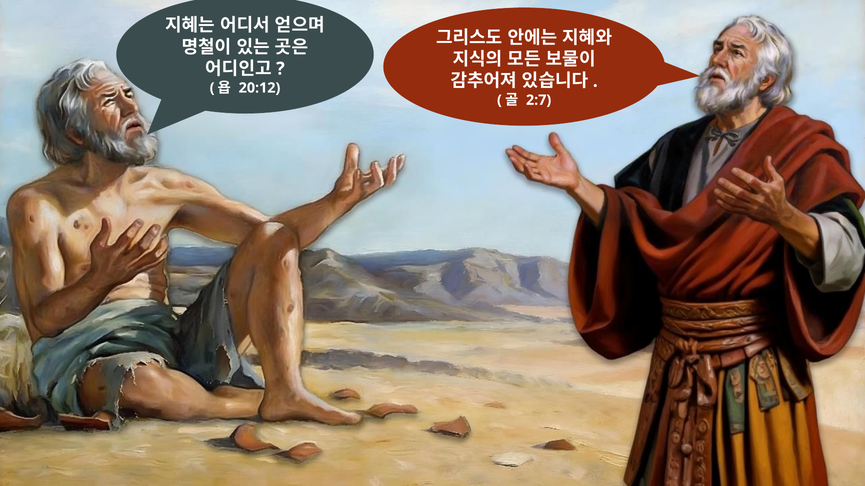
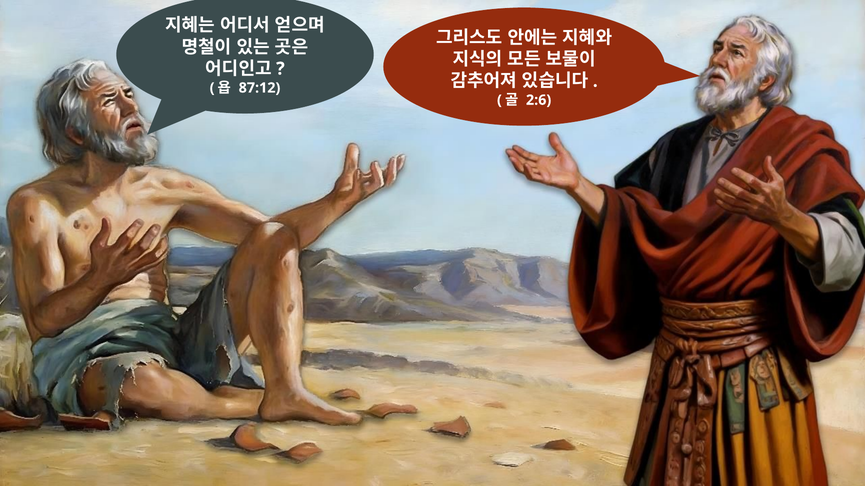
20:12: 20:12 -> 87:12
2:7: 2:7 -> 2:6
